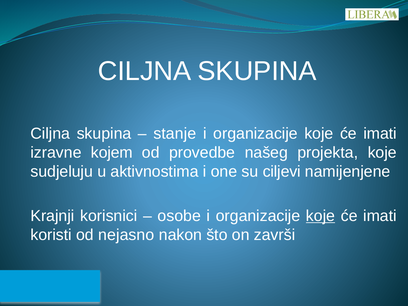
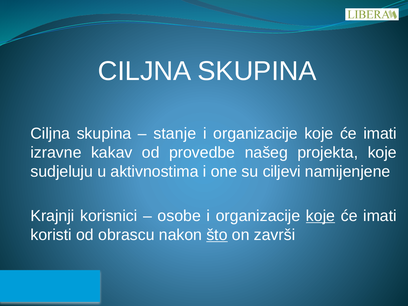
kojem: kojem -> kakav
nejasno: nejasno -> obrascu
što underline: none -> present
